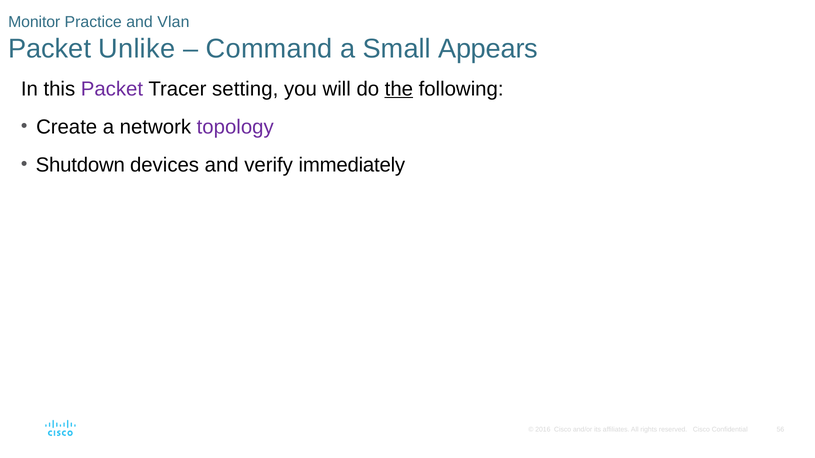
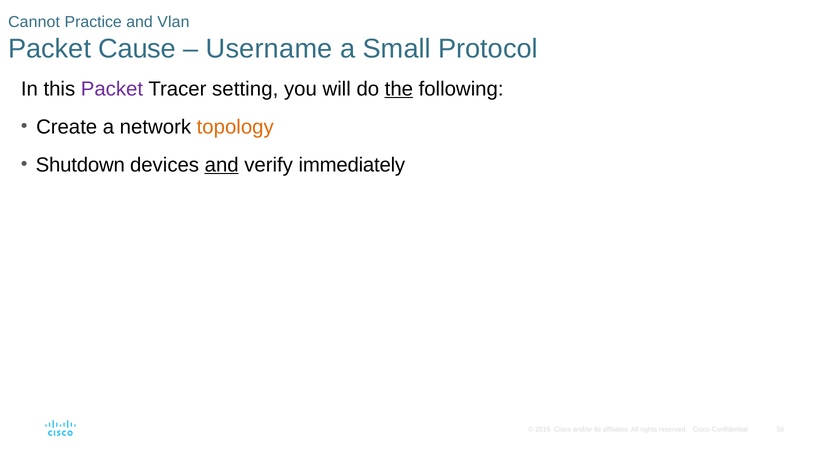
Monitor: Monitor -> Cannot
Unlike: Unlike -> Cause
Command: Command -> Username
Appears: Appears -> Protocol
topology colour: purple -> orange
and at (222, 165) underline: none -> present
